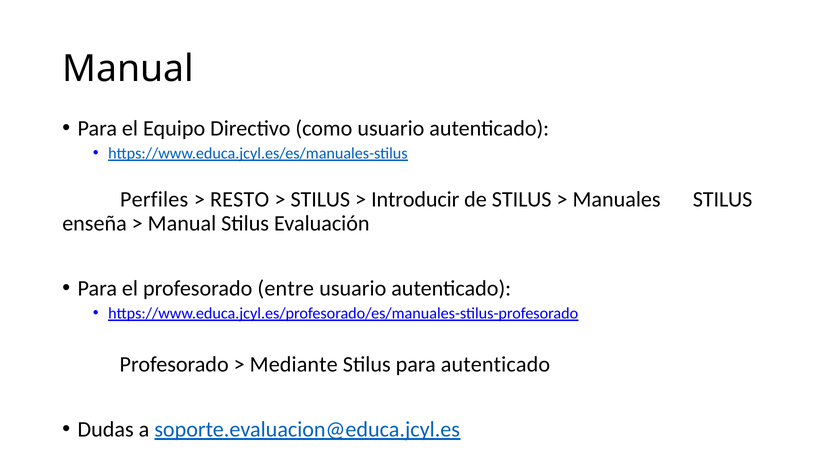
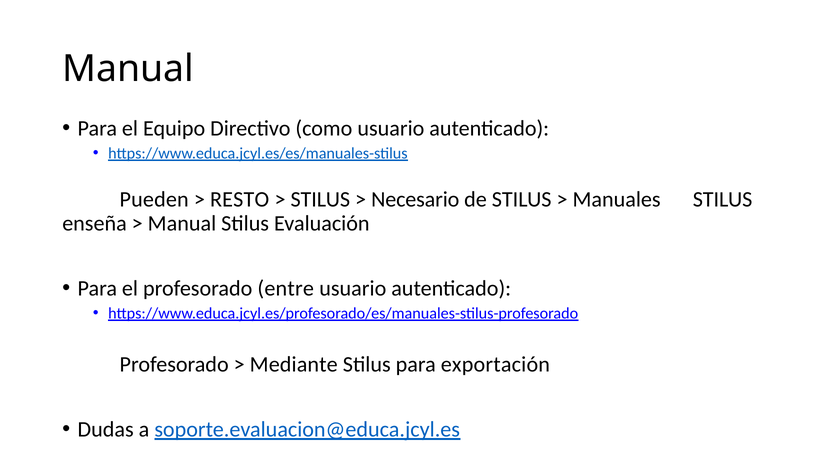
Perfiles: Perfiles -> Pueden
Introducir: Introducir -> Necesario
para autenticado: autenticado -> exportación
